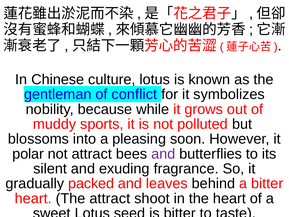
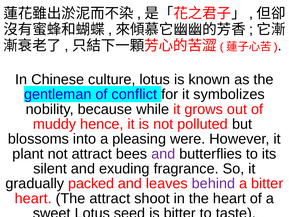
sports: sports -> hence
soon: soon -> were
polar: polar -> plant
behind colour: black -> purple
